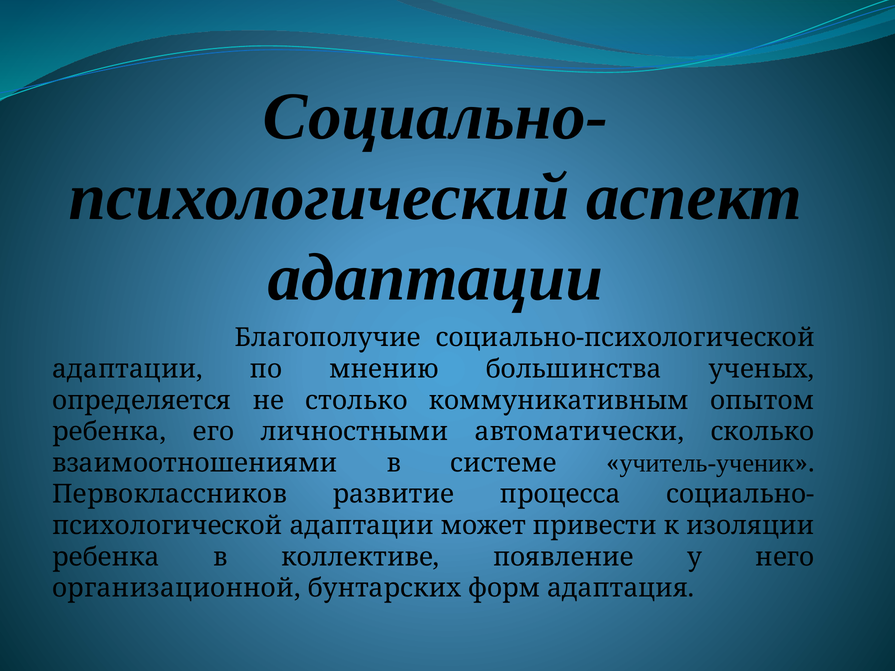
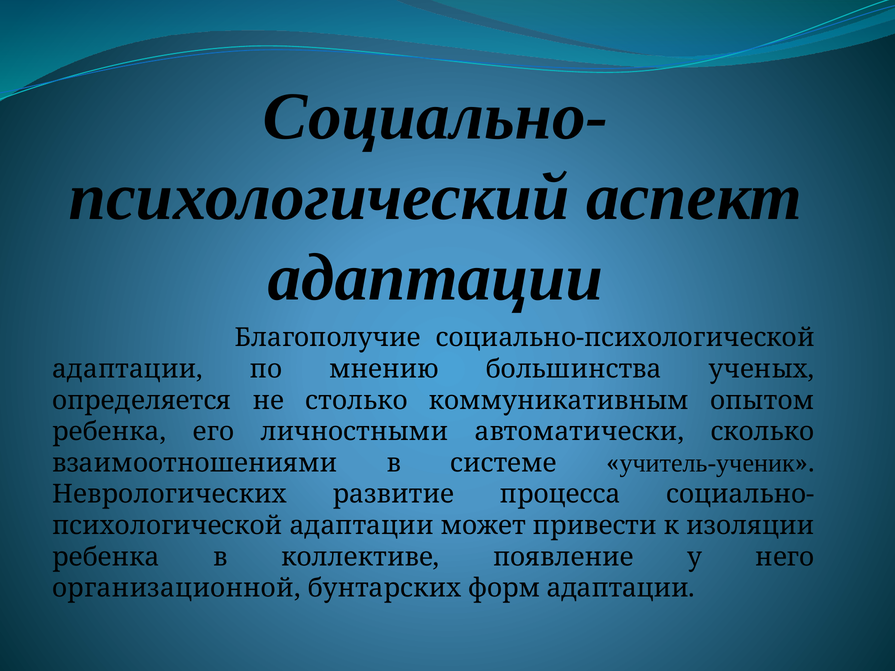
Первоклассников: Первоклассников -> Неврологических
форм адаптация: адаптация -> адаптации
